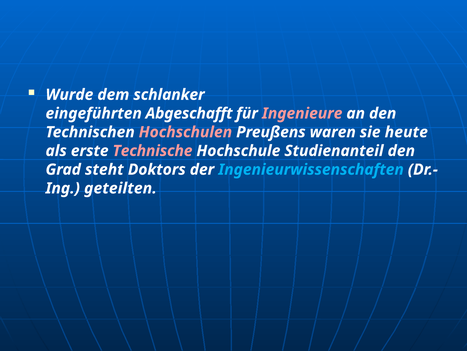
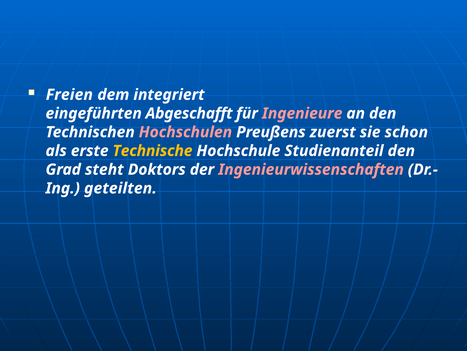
Wurde: Wurde -> Freien
schlanker: schlanker -> integriert
waren: waren -> zuerst
heute: heute -> schon
Technische colour: pink -> yellow
Ingenieurwissenschaften colour: light blue -> pink
